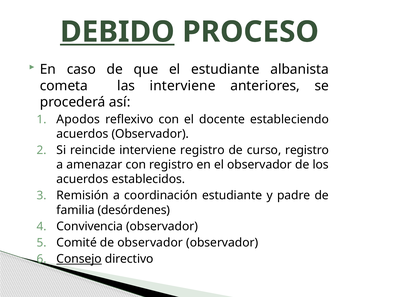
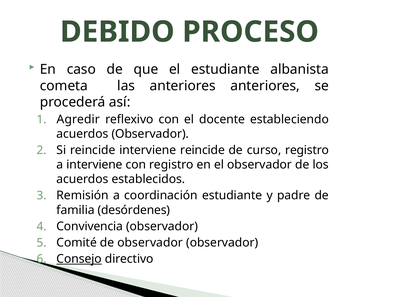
DEBIDO underline: present -> none
las interviene: interviene -> anteriores
Apodos: Apodos -> Agredir
interviene registro: registro -> reincide
a amenazar: amenazar -> interviene
